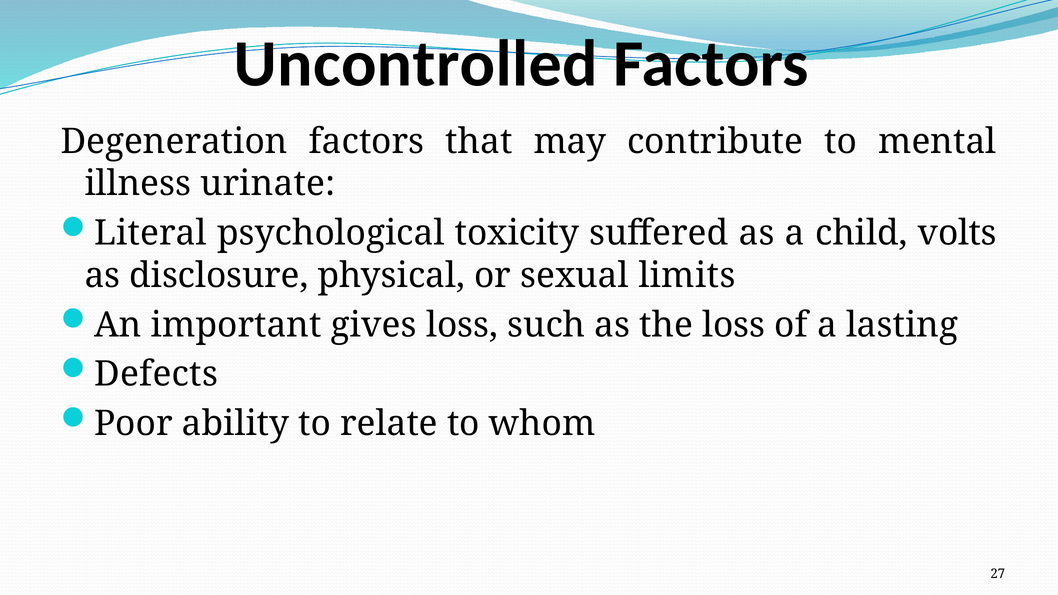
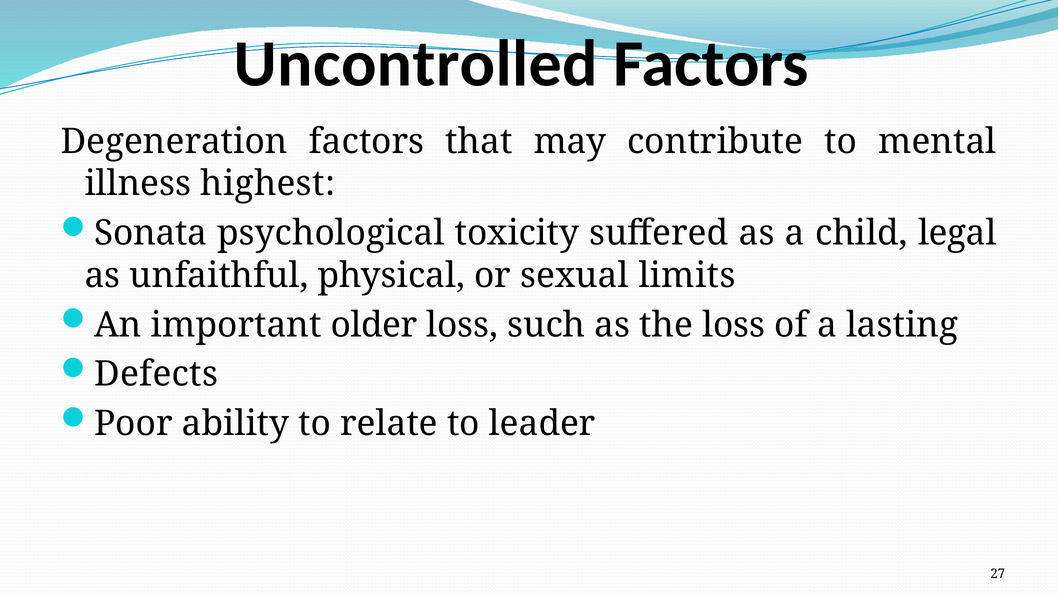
urinate: urinate -> highest
Literal: Literal -> Sonata
volts: volts -> legal
disclosure: disclosure -> unfaithful
gives: gives -> older
whom: whom -> leader
